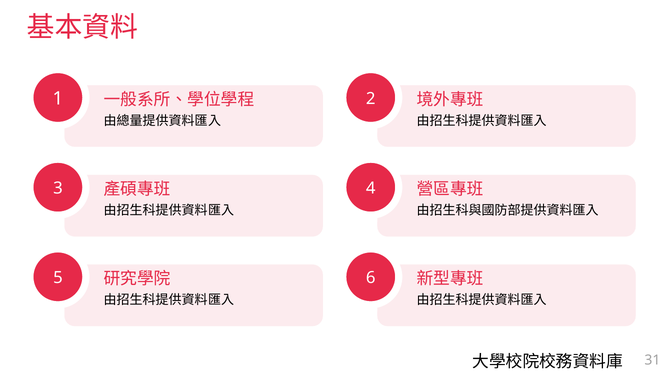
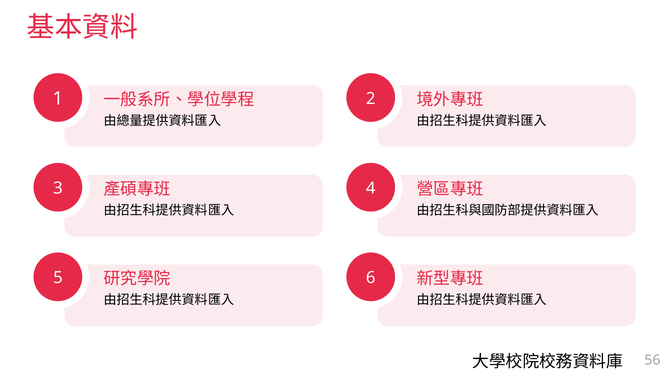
31: 31 -> 56
